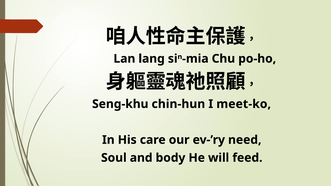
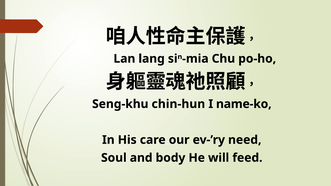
meet-ko: meet-ko -> name-ko
